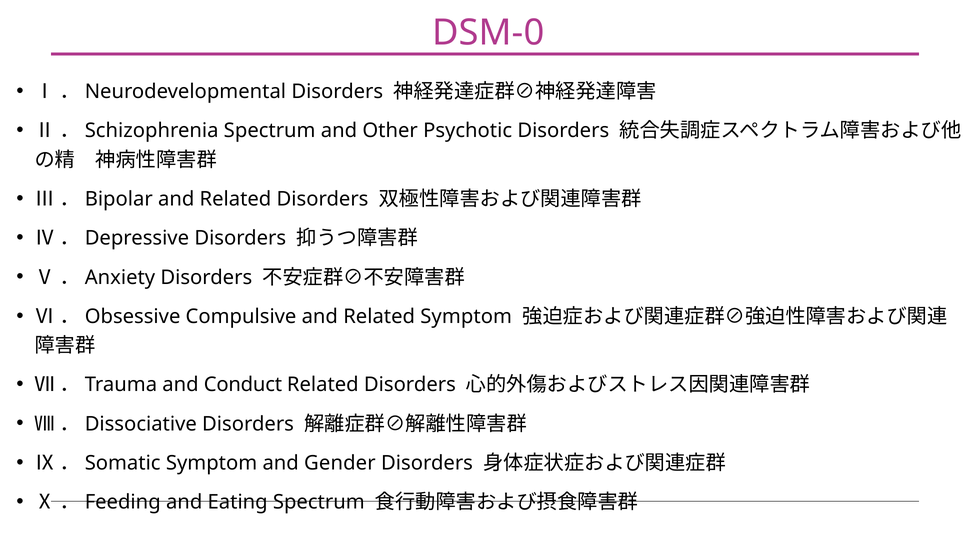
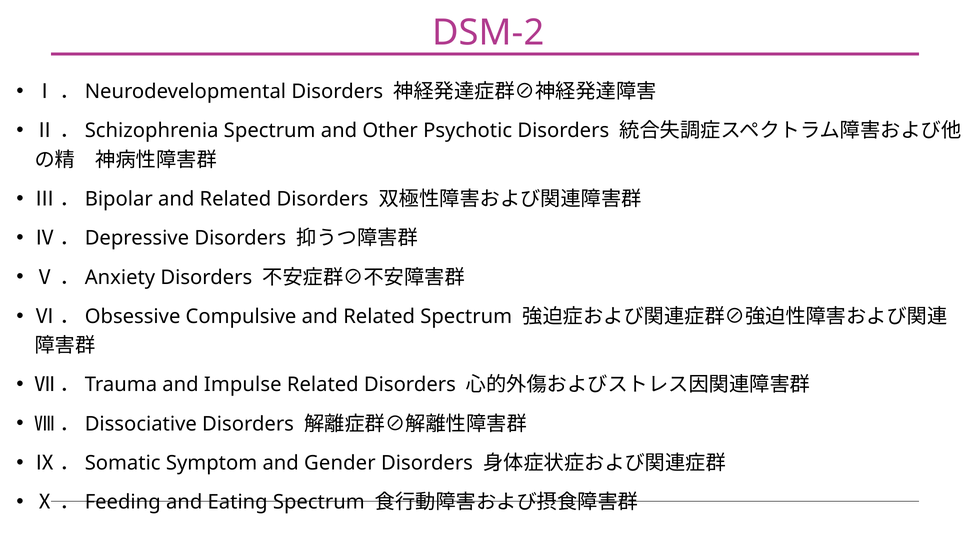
DSM-0: DSM-0 -> DSM-2
Related Symptom: Symptom -> Spectrum
Conduct: Conduct -> Impulse
